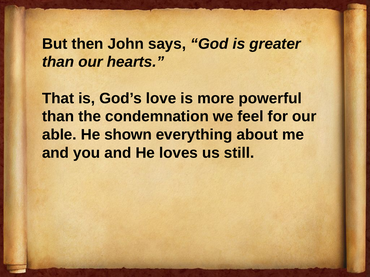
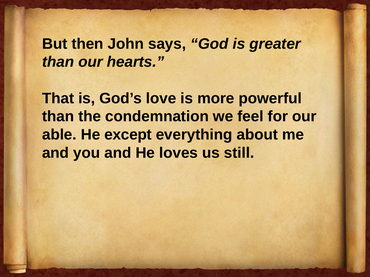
shown: shown -> except
